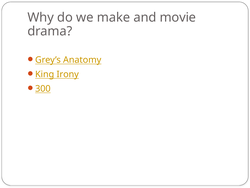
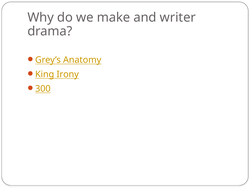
movie: movie -> writer
